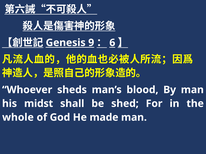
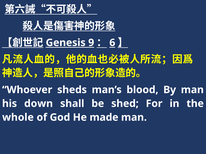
midst: midst -> down
